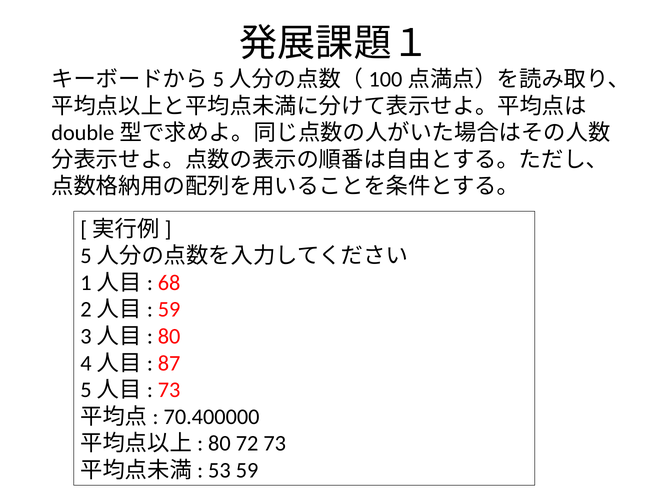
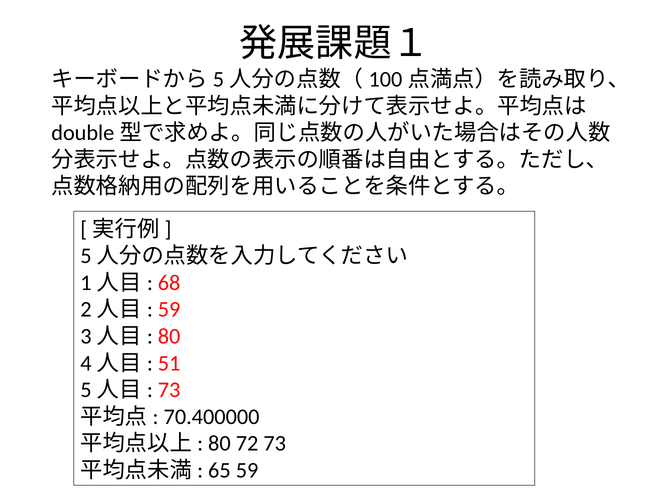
87: 87 -> 51
53: 53 -> 65
